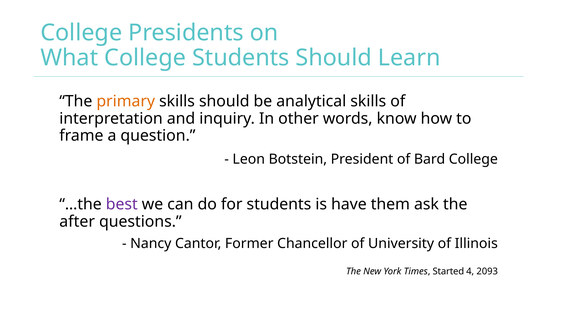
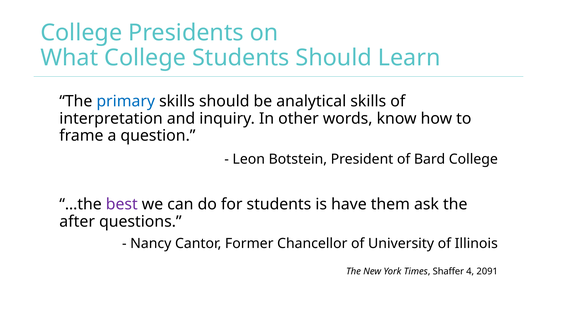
primary colour: orange -> blue
Started: Started -> Shaffer
2093: 2093 -> 2091
